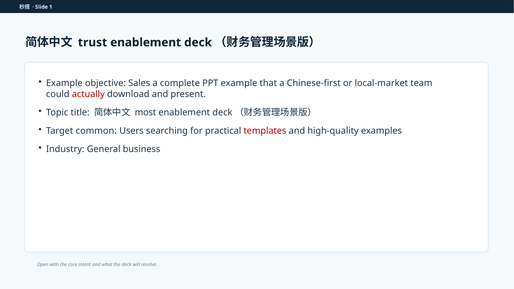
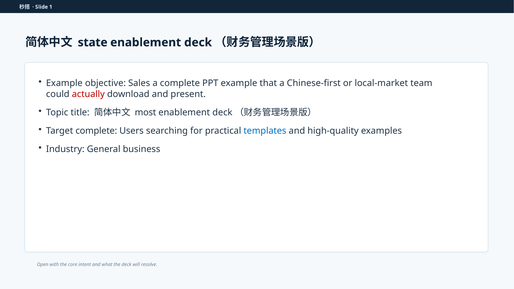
trust: trust -> state
Target common: common -> complete
templates colour: red -> blue
